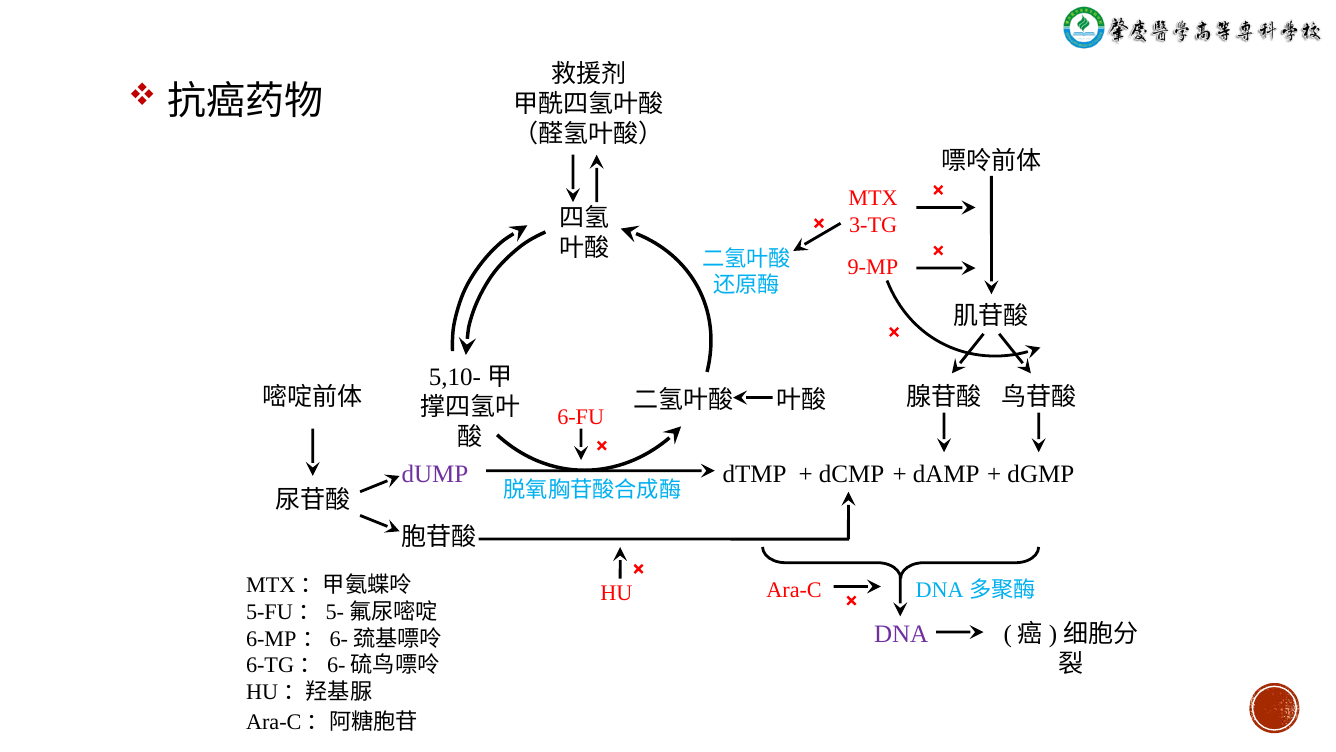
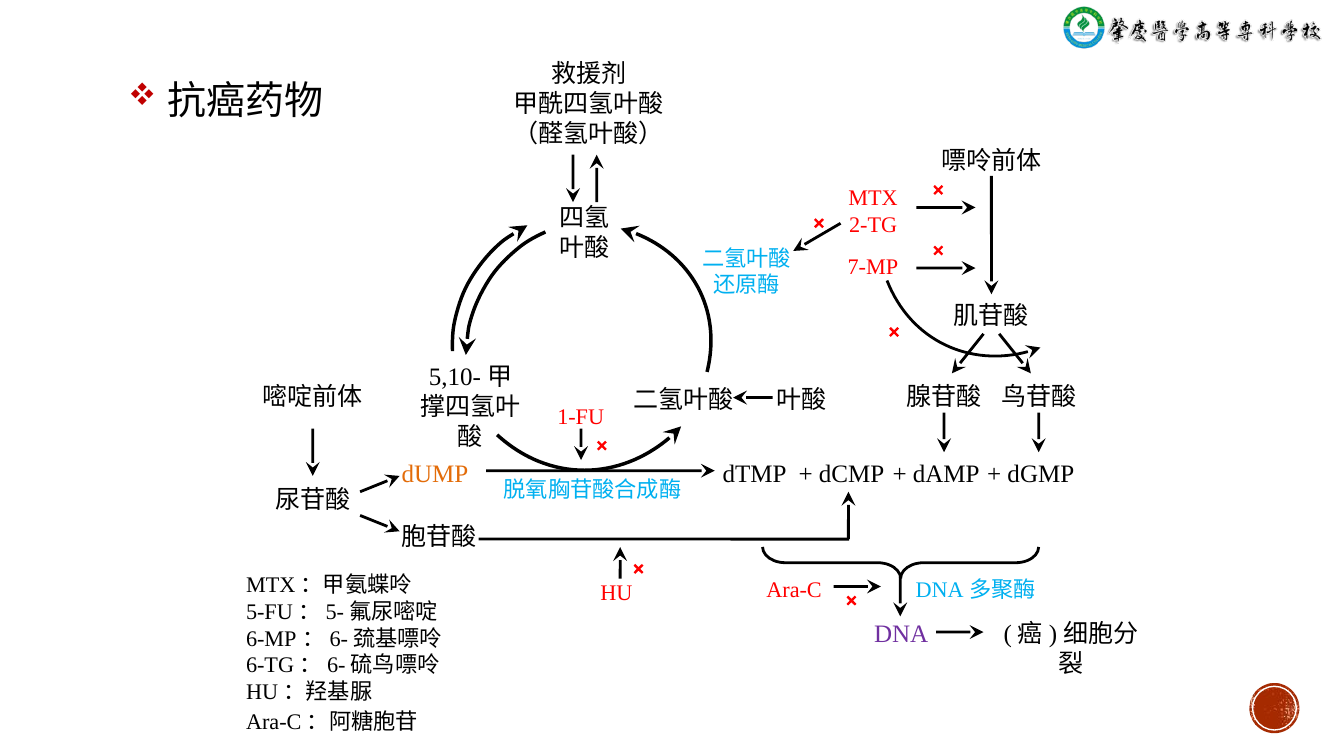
3-TG: 3-TG -> 2-TG
9-MP: 9-MP -> 7-MP
6-FU: 6-FU -> 1-FU
dUMP colour: purple -> orange
